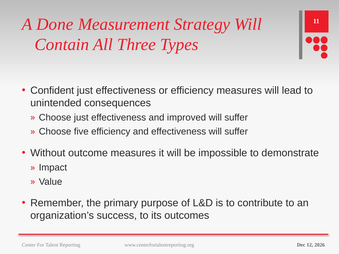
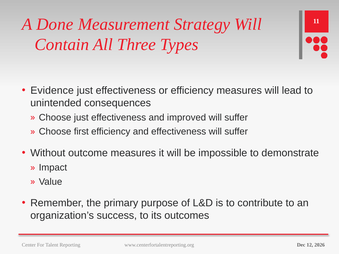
Confident: Confident -> Evidence
five: five -> first
